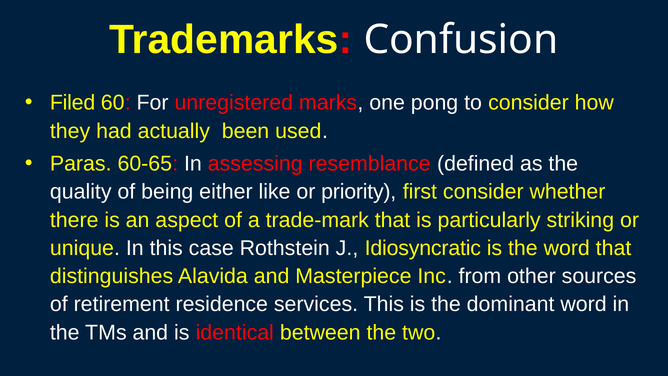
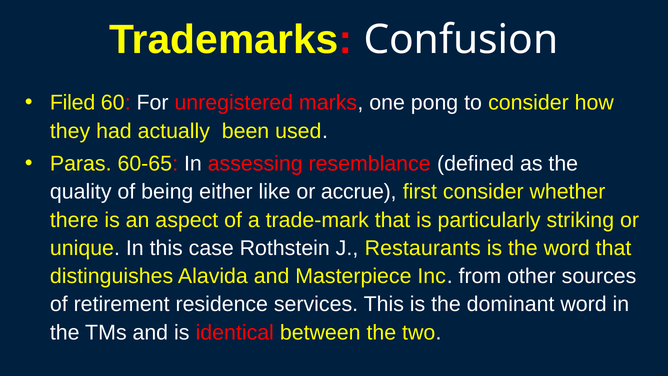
priority: priority -> accrue
Idiosyncratic: Idiosyncratic -> Restaurants
